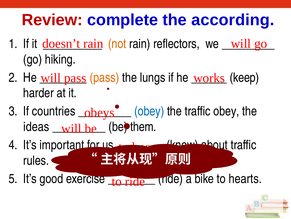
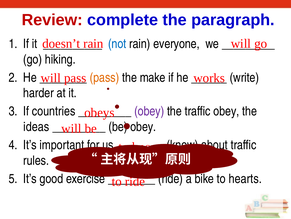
according: according -> paragraph
not colour: orange -> blue
reflectors: reflectors -> everyone
lungs: lungs -> make
keep: keep -> write
obey at (149, 111) colour: blue -> purple
be them: them -> obey
